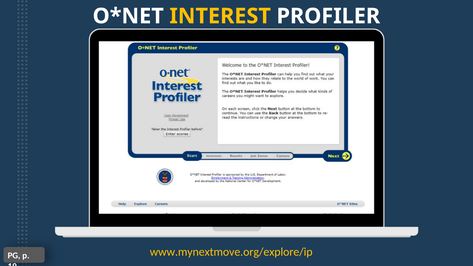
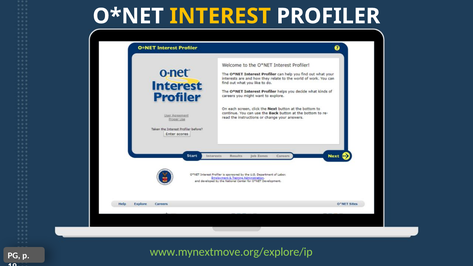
www.mynextmove.org/explore/ip colour: yellow -> light green
